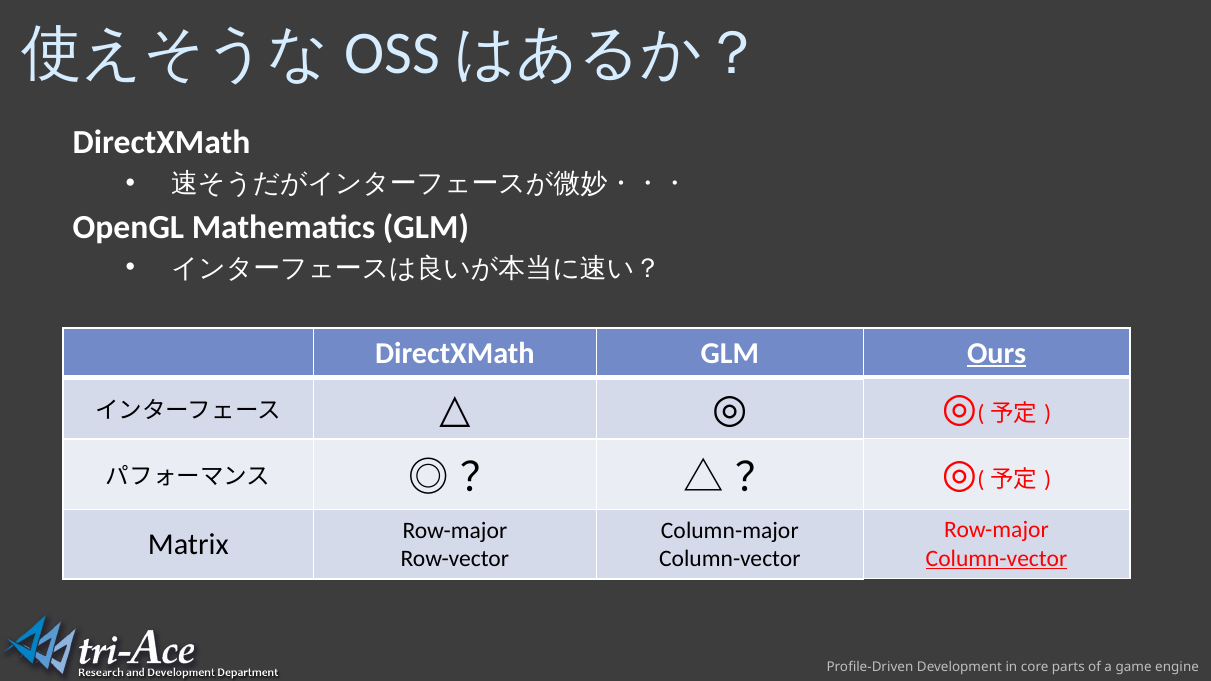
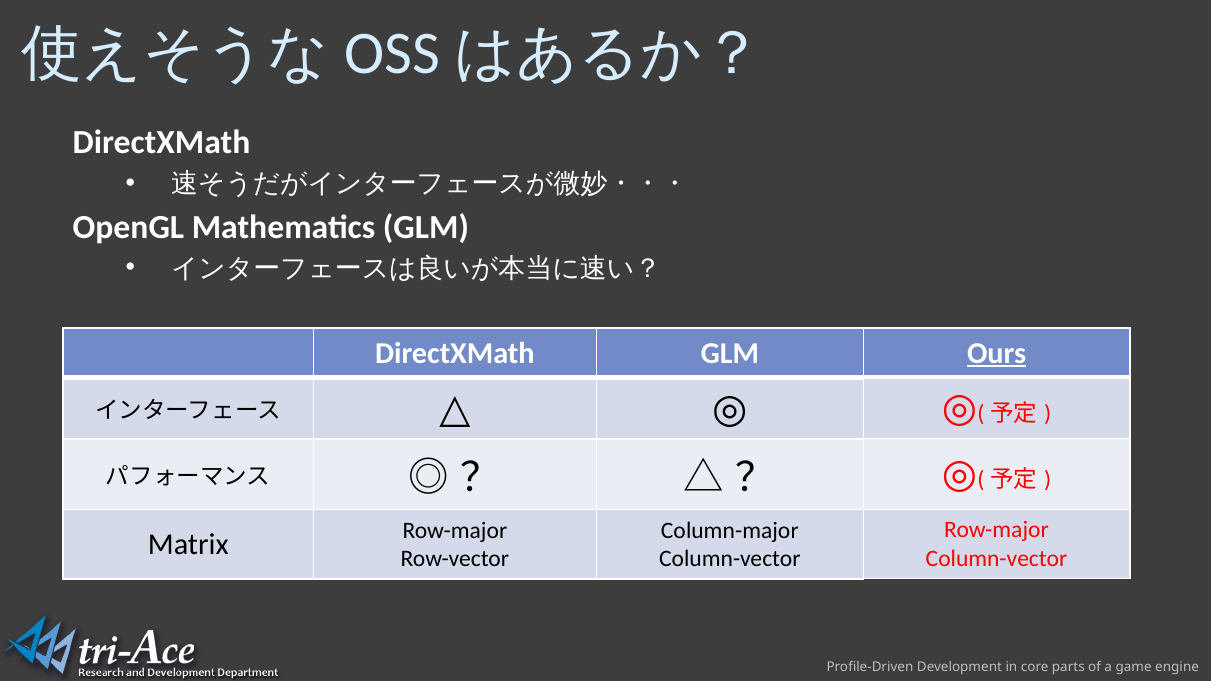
Column-vector at (997, 559) underline: present -> none
